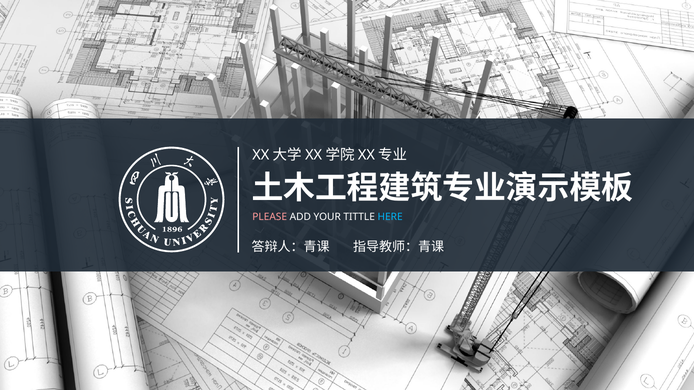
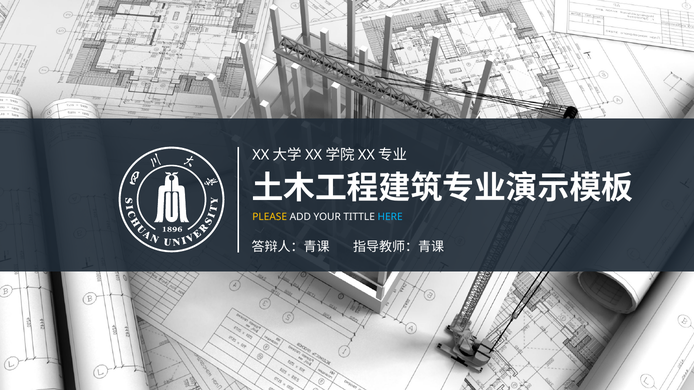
PLEASE colour: pink -> yellow
